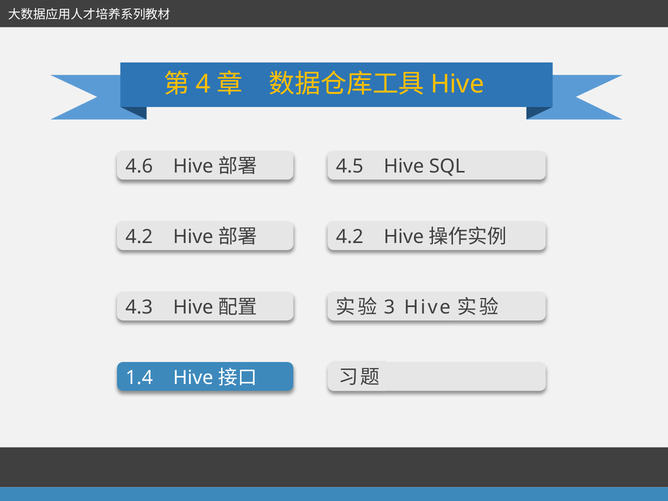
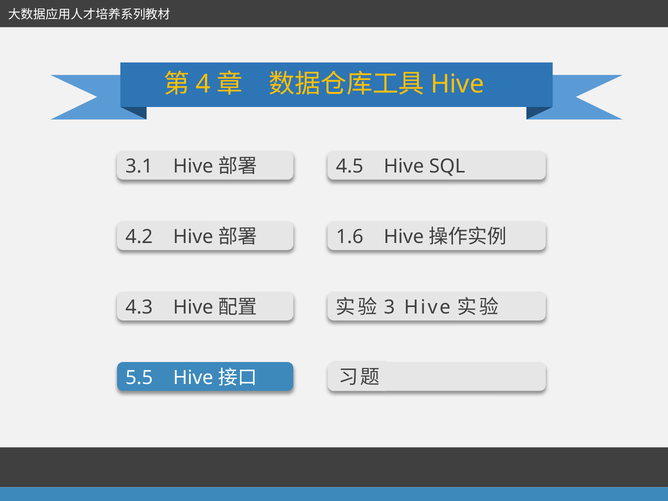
4.6: 4.6 -> 3.1
4.2 at (350, 237): 4.2 -> 1.6
1.4: 1.4 -> 5.5
